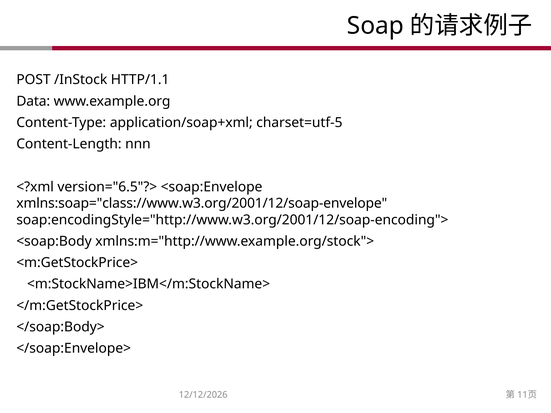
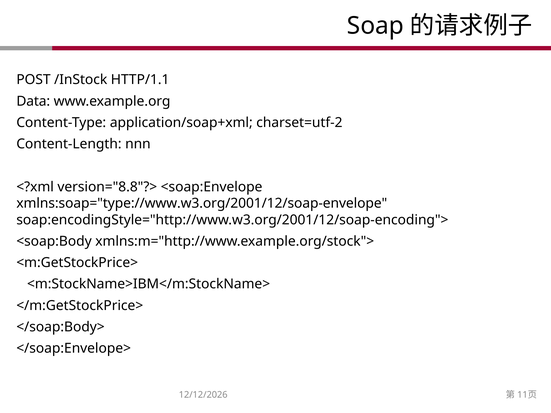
charset=utf-5: charset=utf-5 -> charset=utf-2
version="6.5"?>: version="6.5"?> -> version="8.8"?>
xmlns:soap="class://www.w3.org/2001/12/soap-envelope: xmlns:soap="class://www.w3.org/2001/12/soap-envelope -> xmlns:soap="type://www.w3.org/2001/12/soap-envelope
